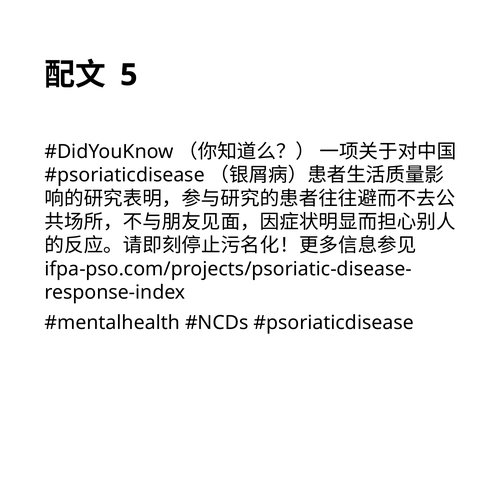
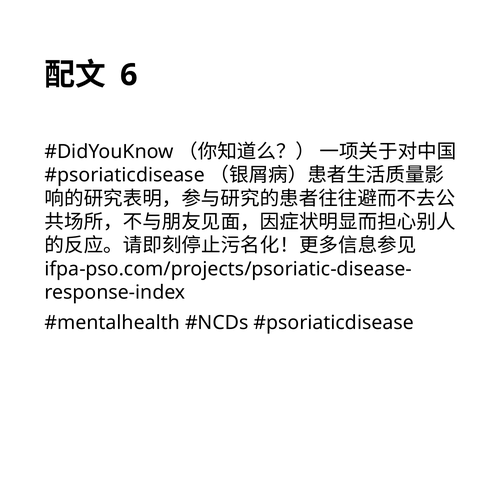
5: 5 -> 6
